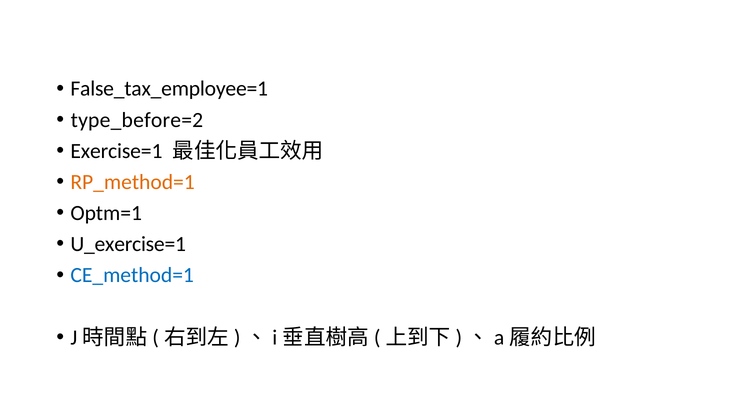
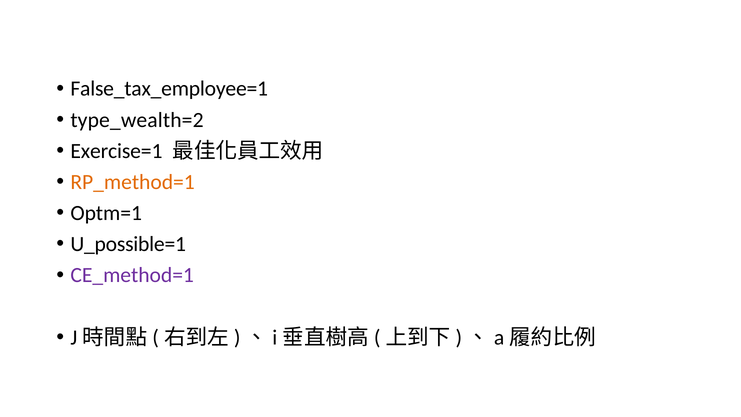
type_before=2: type_before=2 -> type_wealth=2
U_exercise=1: U_exercise=1 -> U_possible=1
CE_method=1 colour: blue -> purple
